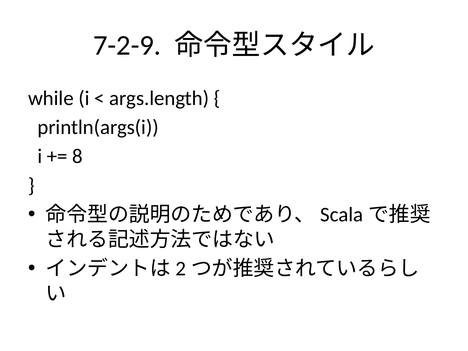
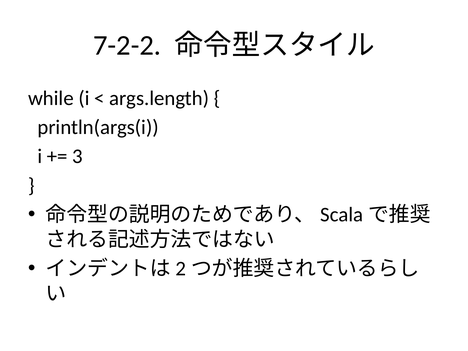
7-2-9: 7-2-9 -> 7-2-2
8: 8 -> 3
